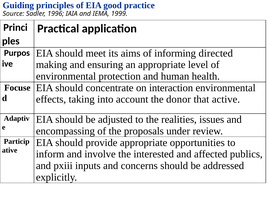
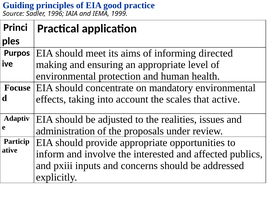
interaction: interaction -> mandatory
donor: donor -> scales
encompassing: encompassing -> administration
